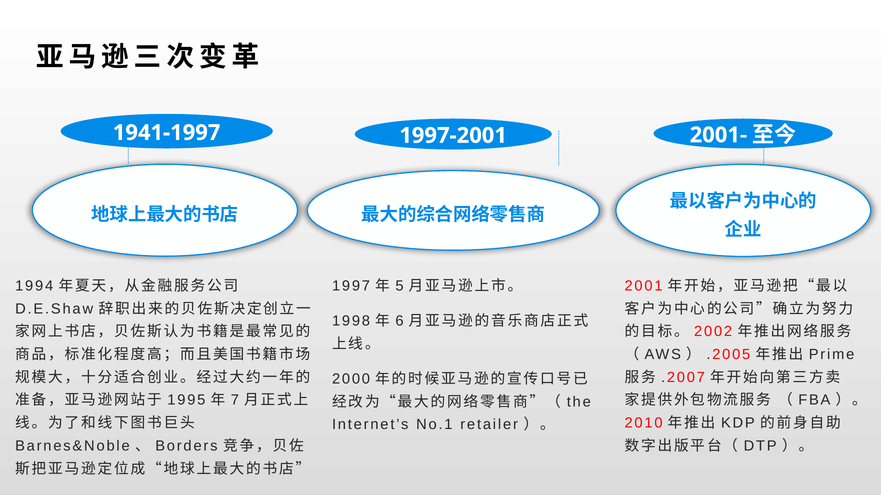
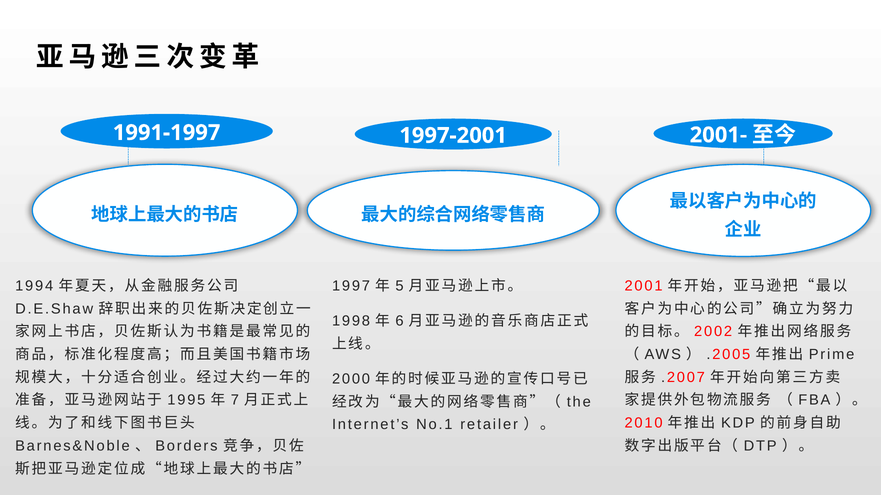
1941-1997: 1941-1997 -> 1991-1997
